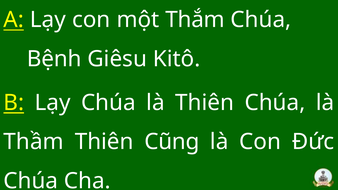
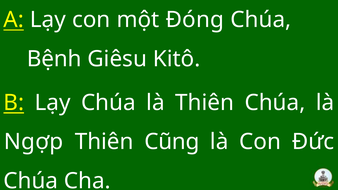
Thắm: Thắm -> Đóng
Thầm: Thầm -> Ngợp
